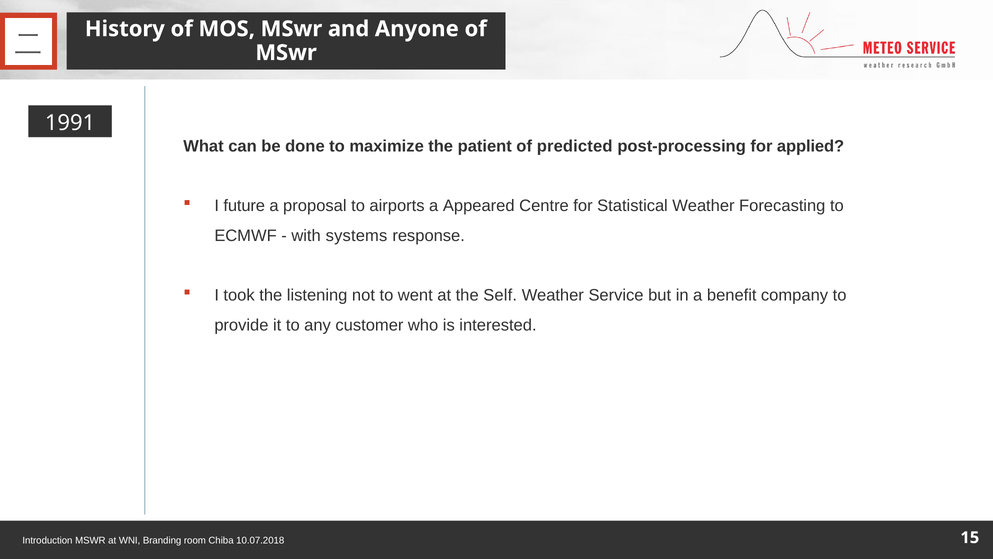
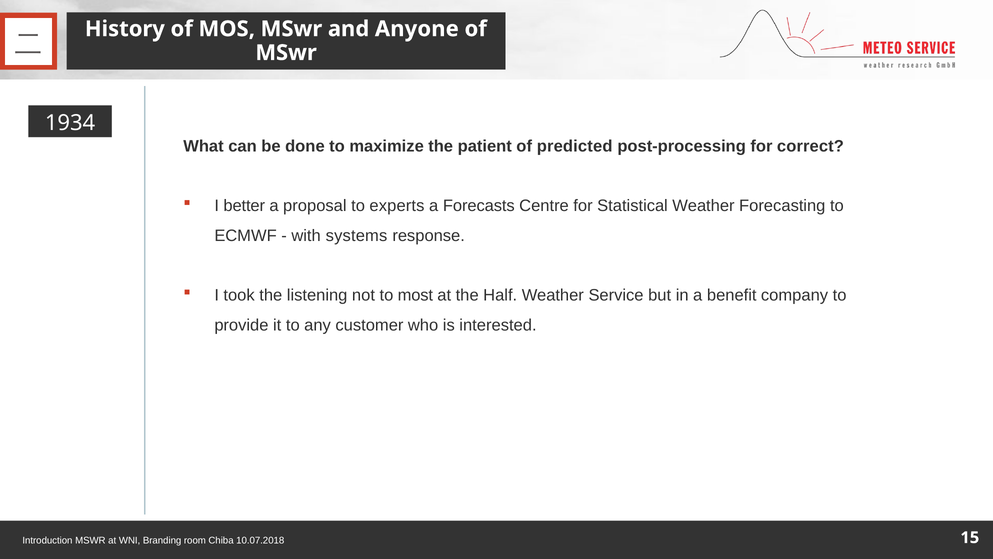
1991: 1991 -> 1934
applied: applied -> correct
future: future -> better
airports: airports -> experts
Appeared: Appeared -> Forecasts
went: went -> most
Self: Self -> Half
